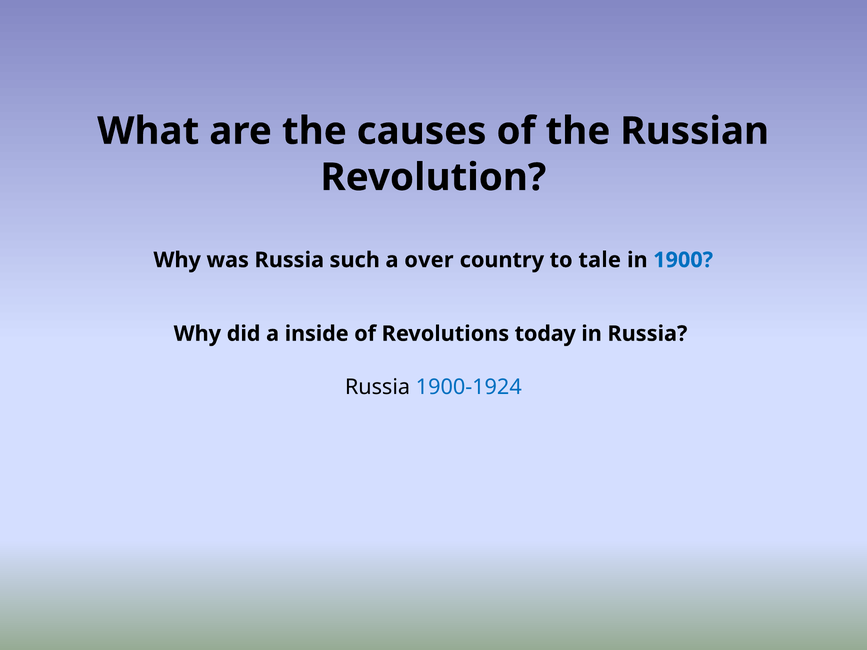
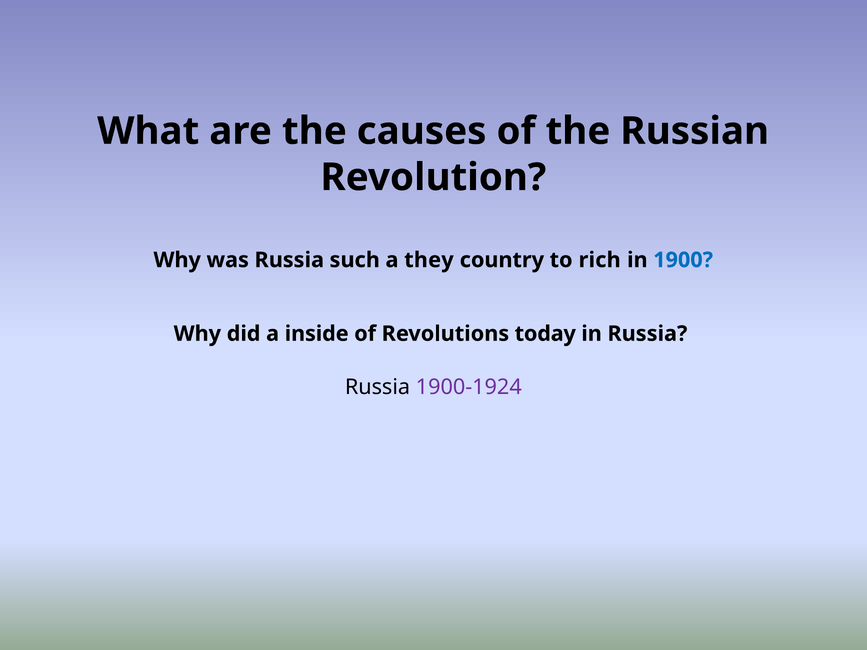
over: over -> they
tale: tale -> rich
1900-1924 colour: blue -> purple
